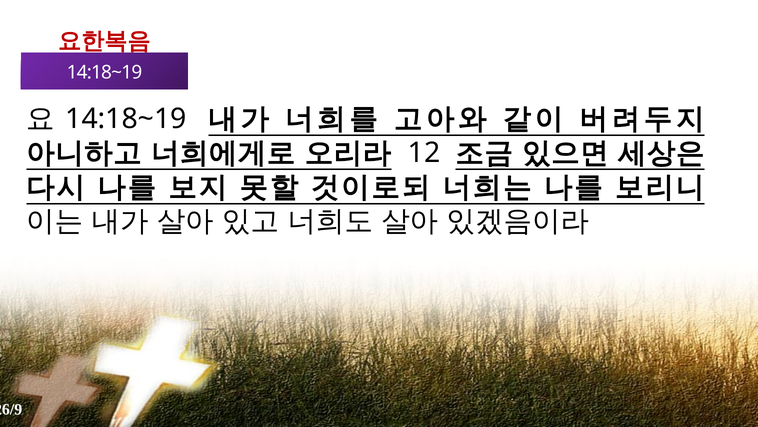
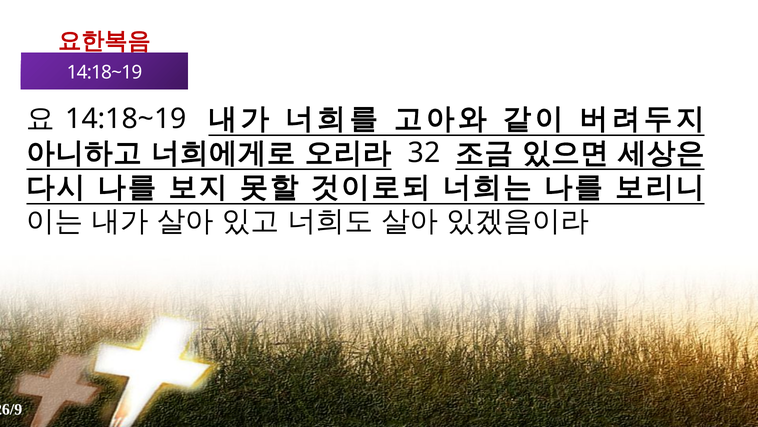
12: 12 -> 32
